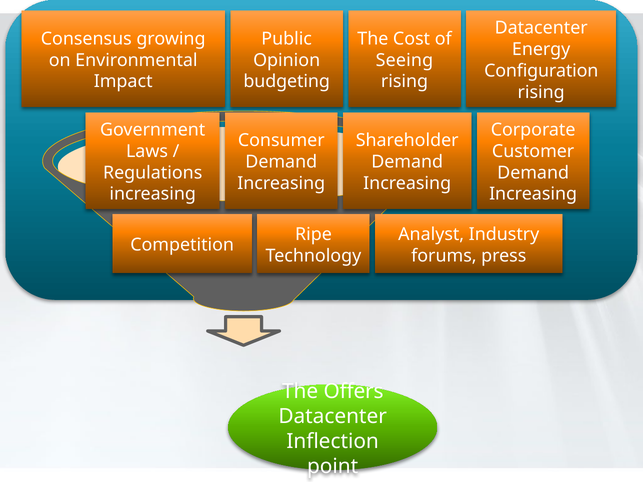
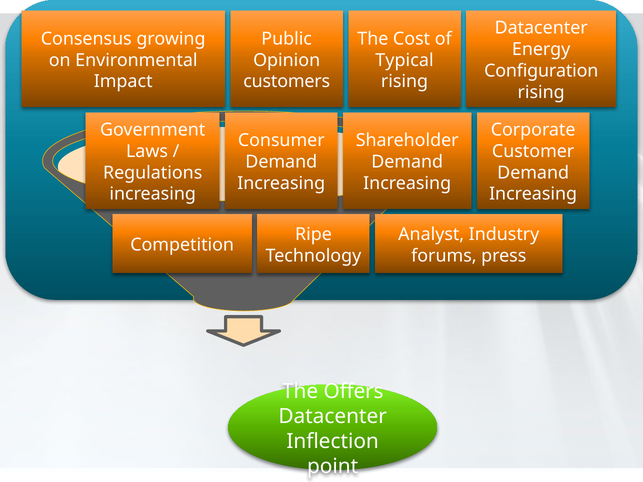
Seeing: Seeing -> Typical
budgeting: budgeting -> customers
